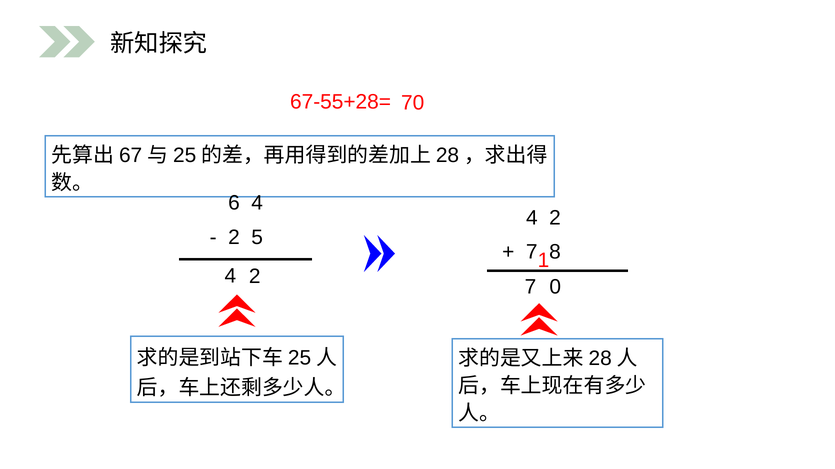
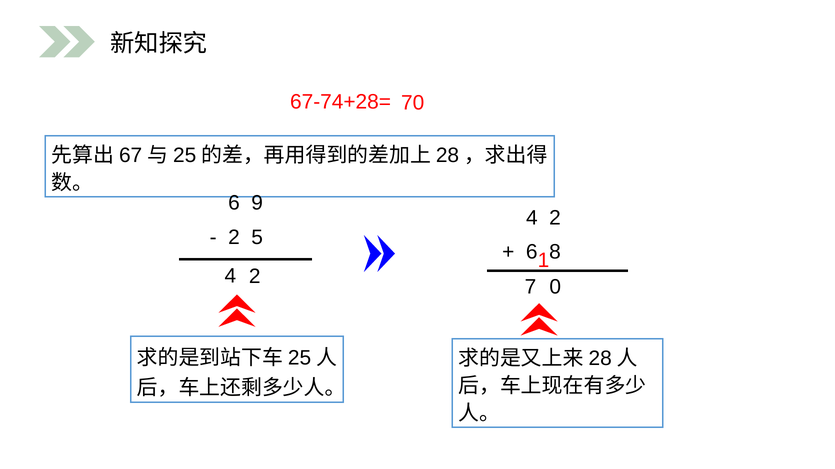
67-55+28=: 67-55+28= -> 67-74+28=
6 4: 4 -> 9
7 at (532, 252): 7 -> 6
